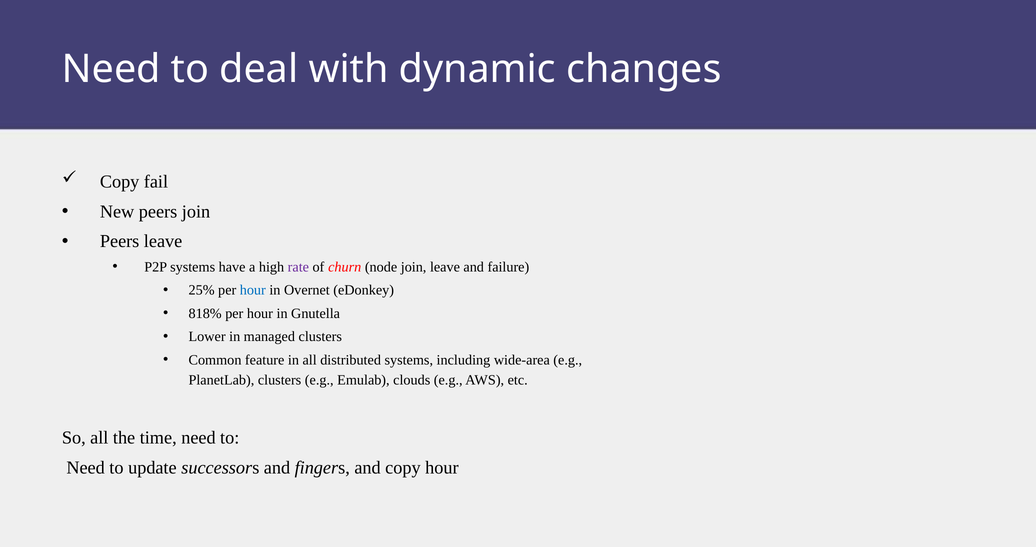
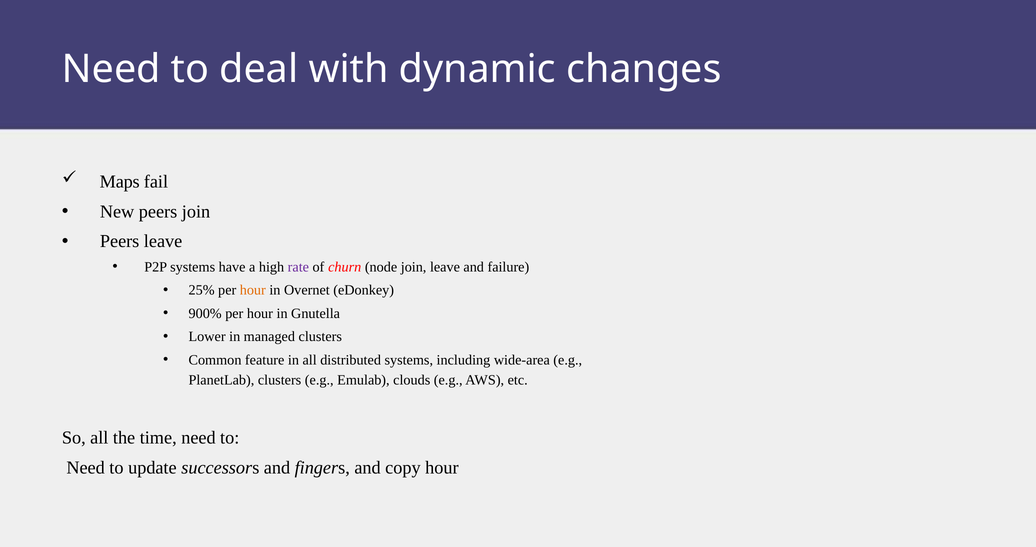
Copy at (120, 182): Copy -> Maps
hour at (253, 290) colour: blue -> orange
818%: 818% -> 900%
